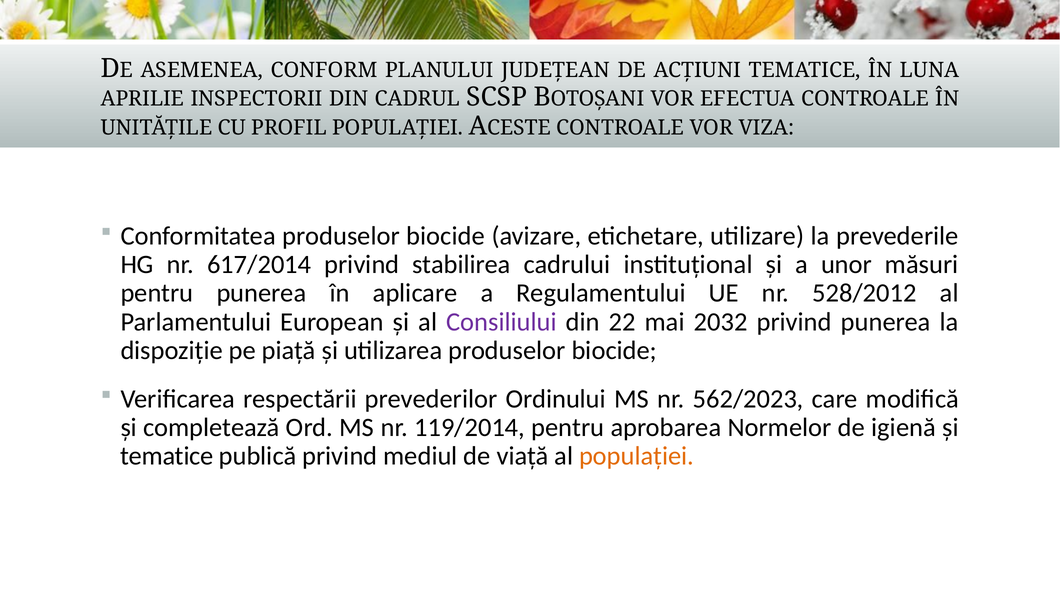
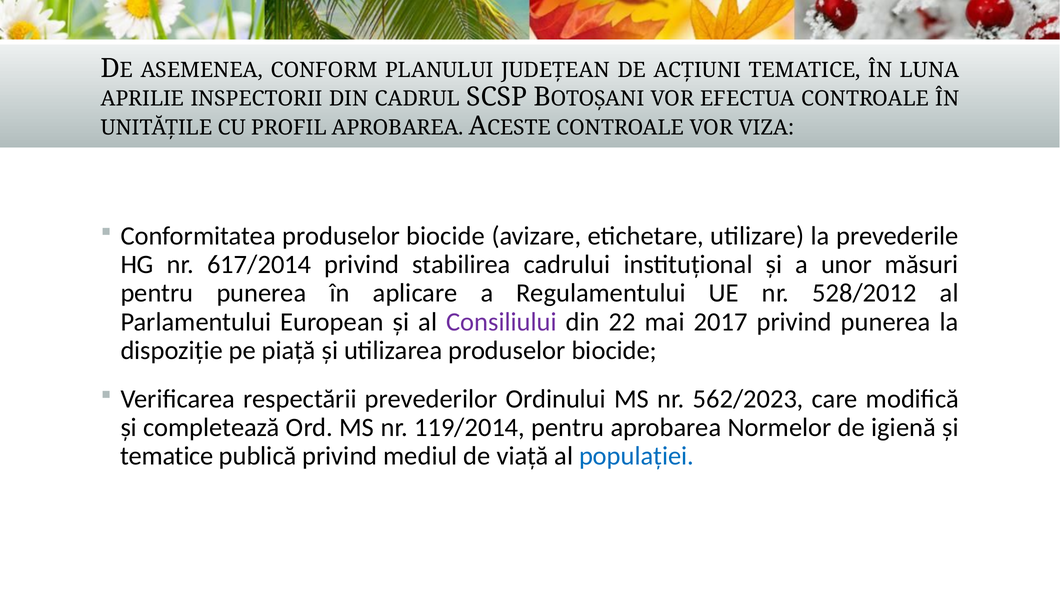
PROFIL POPULAȚIEI: POPULAȚIEI -> APROBAREA
2032: 2032 -> 2017
populației at (637, 456) colour: orange -> blue
